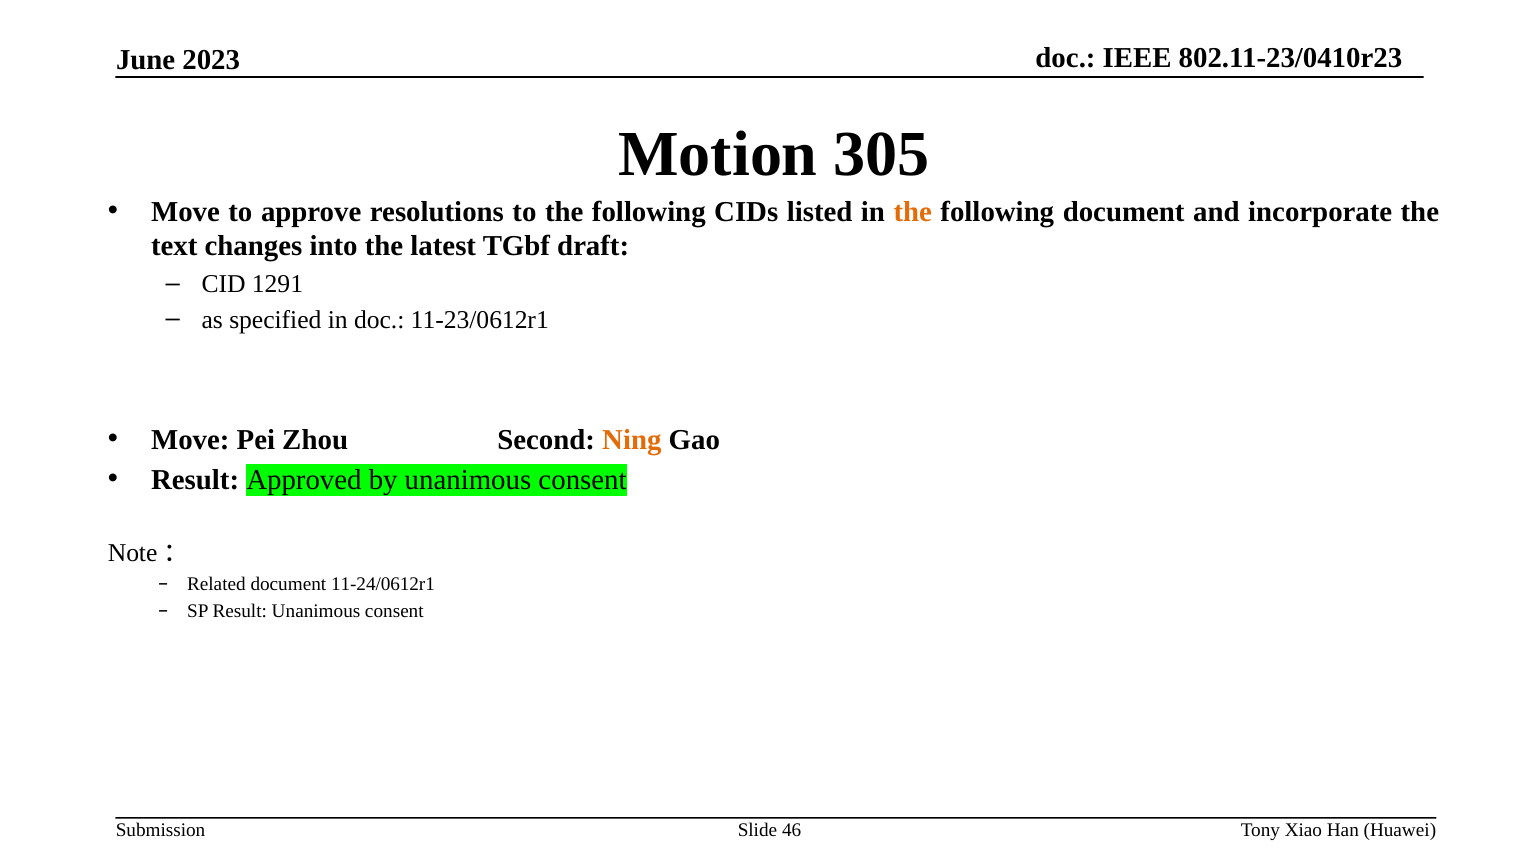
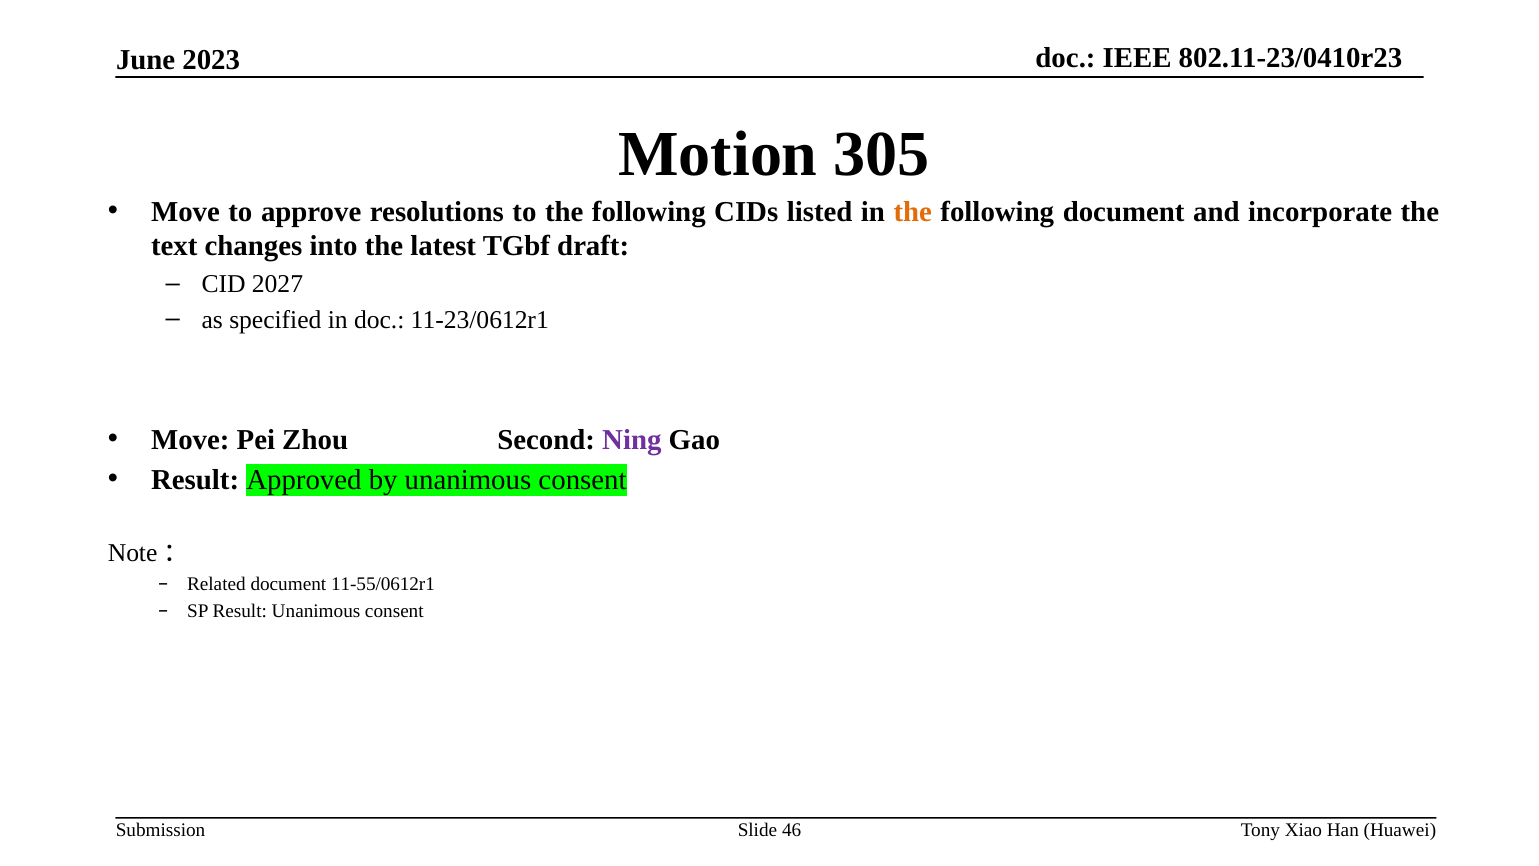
1291: 1291 -> 2027
Ning colour: orange -> purple
11-24/0612r1: 11-24/0612r1 -> 11-55/0612r1
